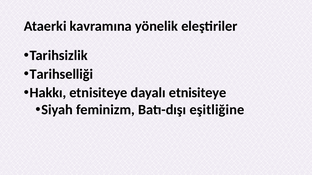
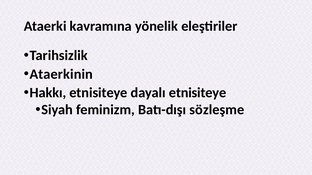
Tarihselliği: Tarihselliği -> Ataerkinin
eşitliğine: eşitliğine -> sözleşme
